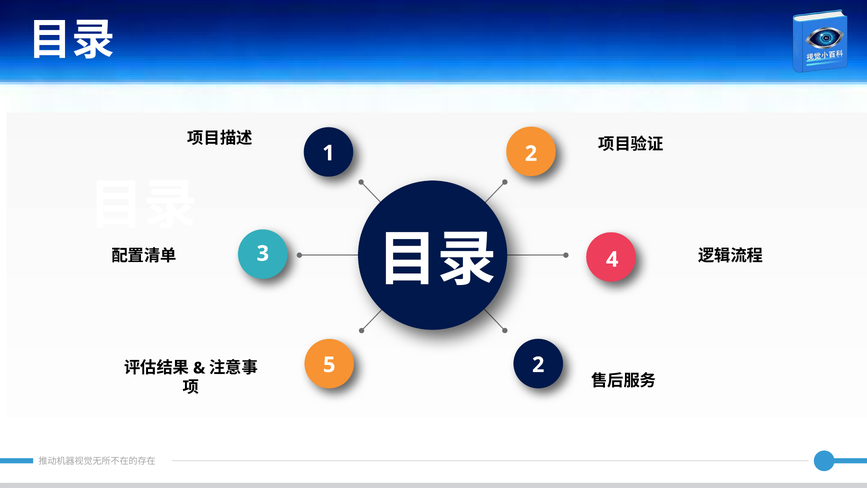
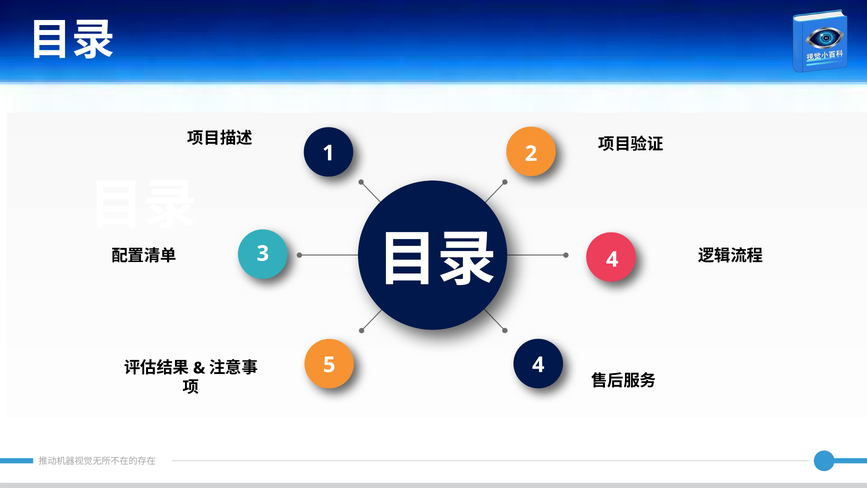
5 2: 2 -> 4
